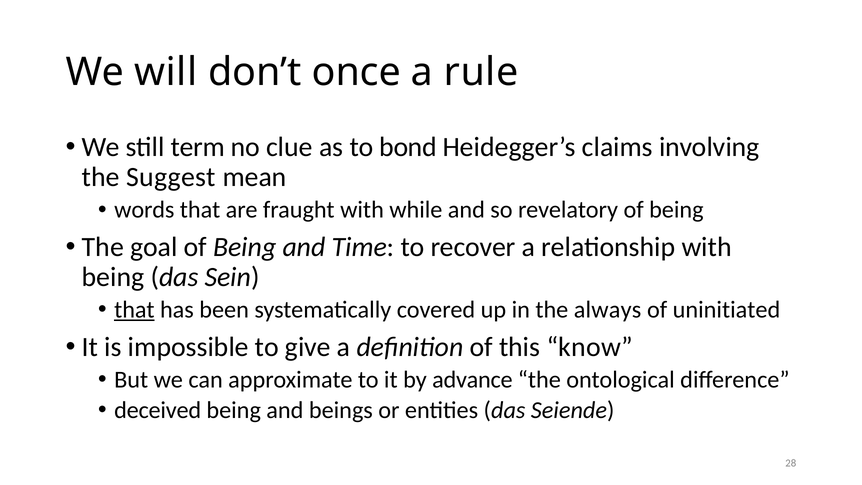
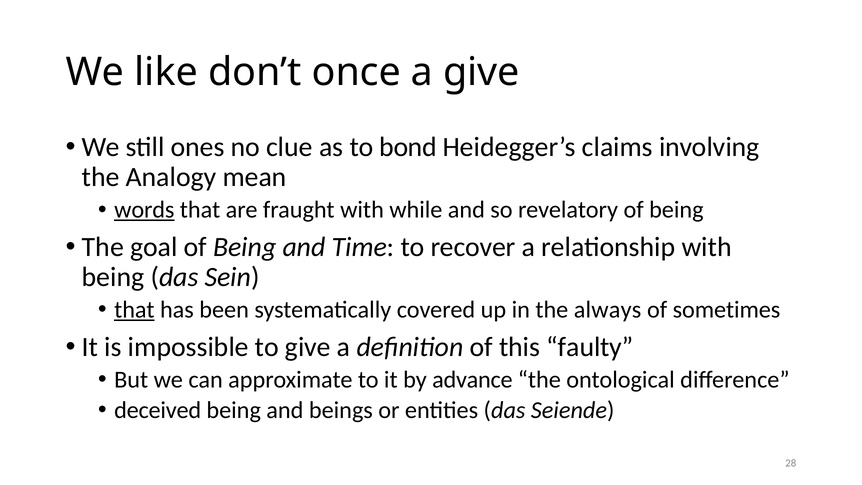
will: will -> like
a rule: rule -> give
term: term -> ones
Suggest: Suggest -> Analogy
words underline: none -> present
uninitiated: uninitiated -> sometimes
know: know -> faulty
